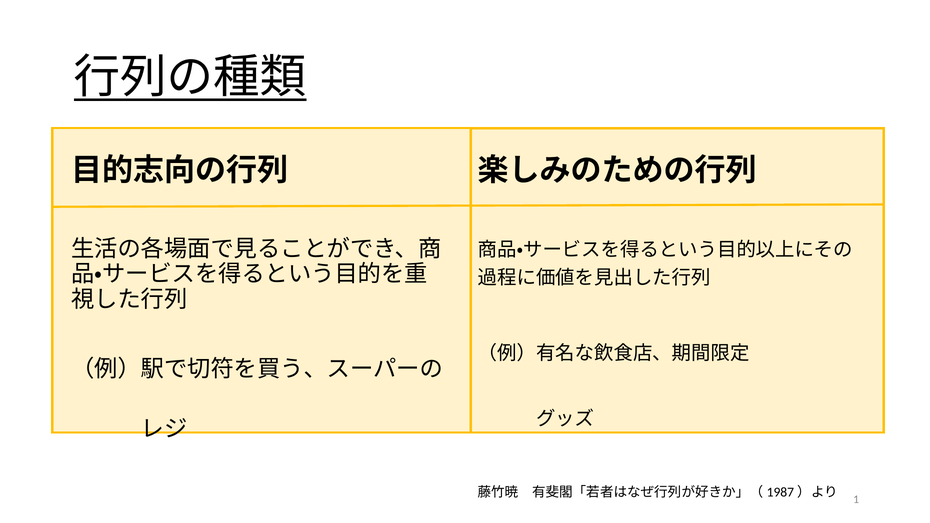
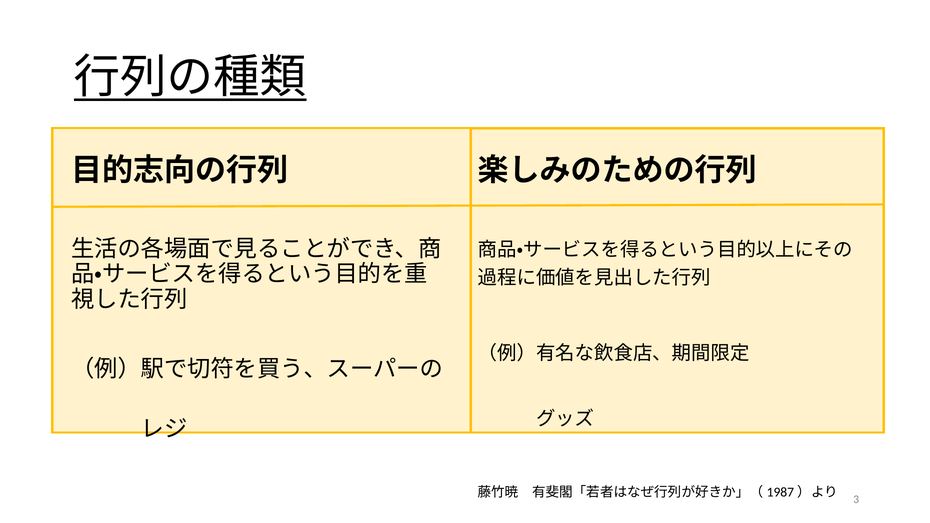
1: 1 -> 3
